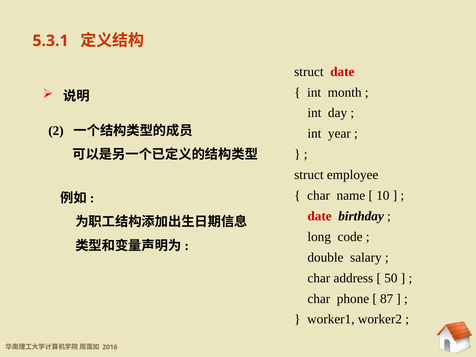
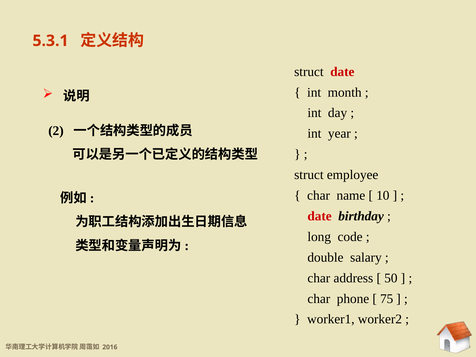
87: 87 -> 75
